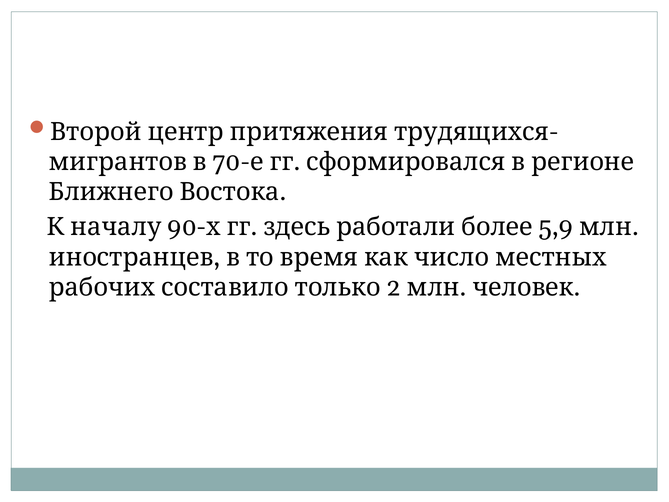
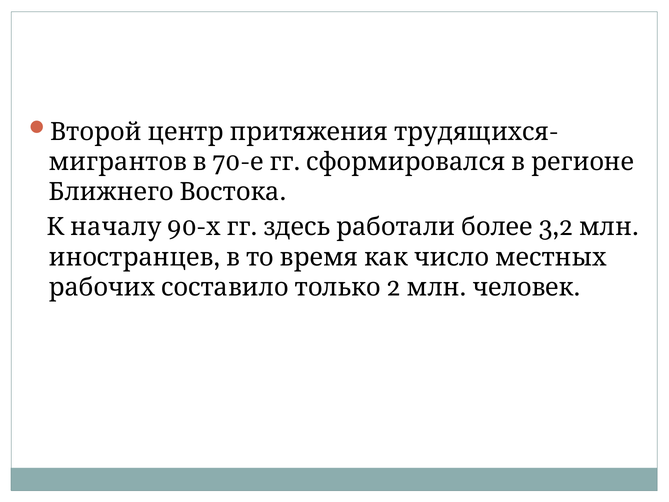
5,9: 5,9 -> 3,2
